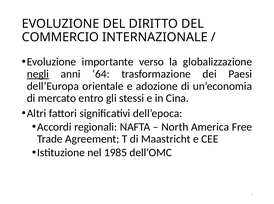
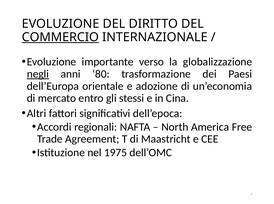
COMMERCIO underline: none -> present
64: 64 -> 80
1985: 1985 -> 1975
